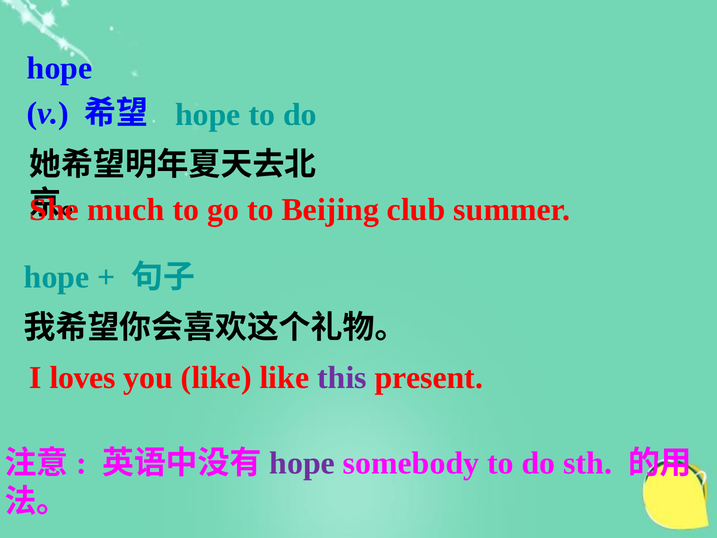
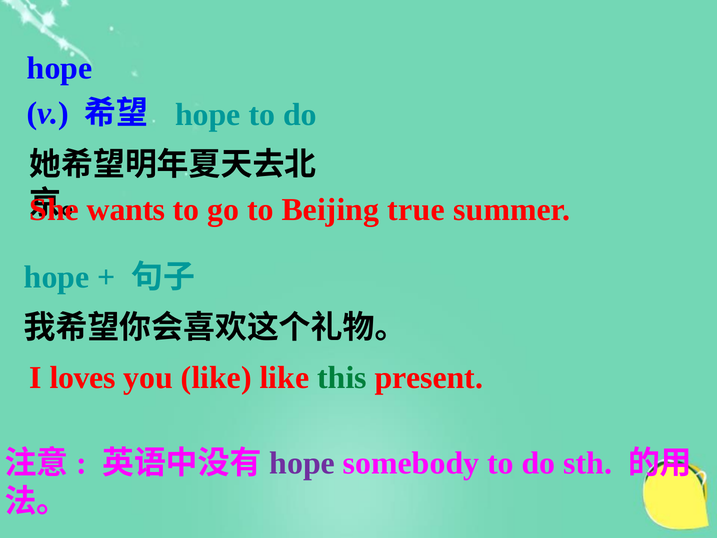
much: much -> wants
club: club -> true
this colour: purple -> green
